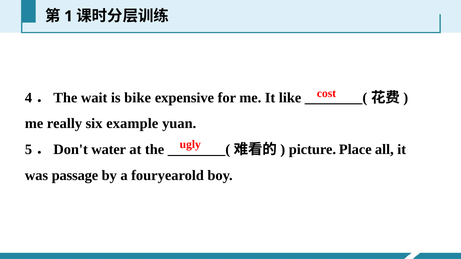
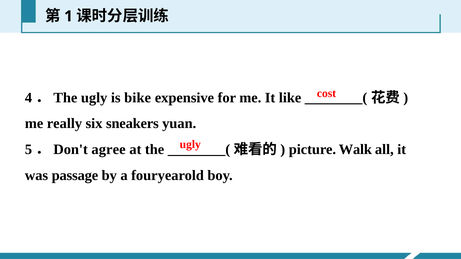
The wait: wait -> ugly
example: example -> sneakers
water: water -> agree
Place: Place -> Walk
